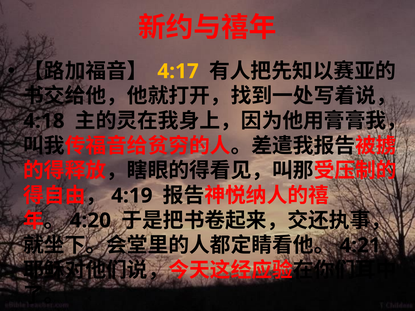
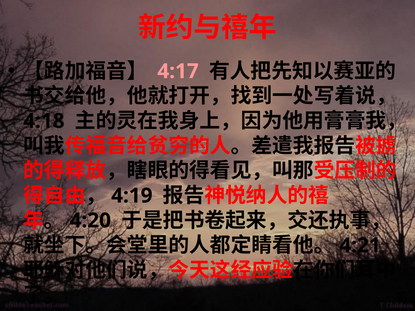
4:17 colour: yellow -> pink
